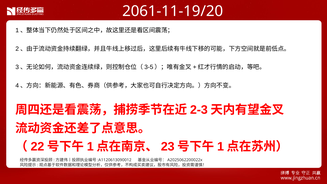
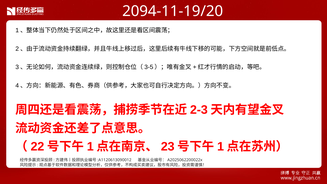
2061-11-19/20: 2061-11-19/20 -> 2094-11-19/20
